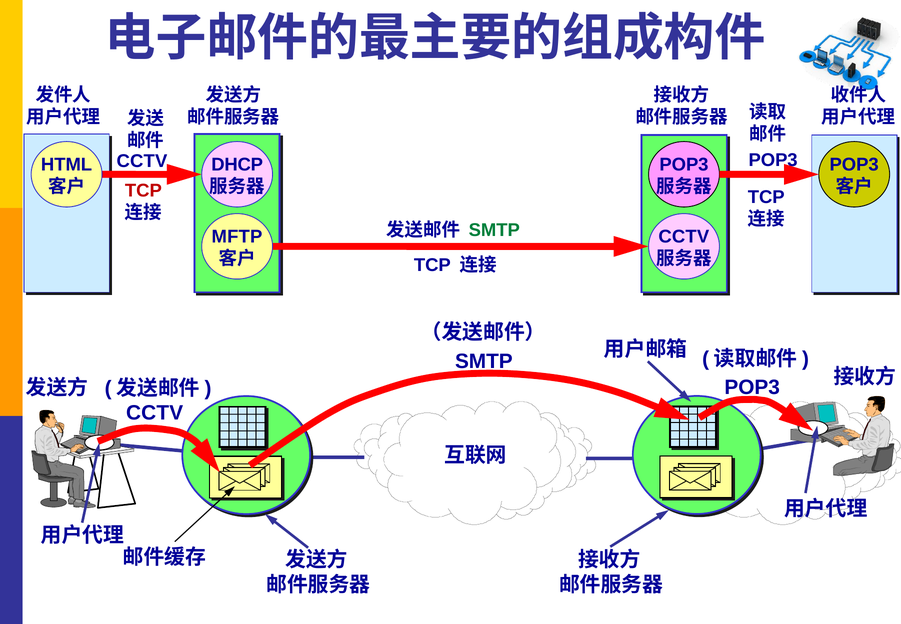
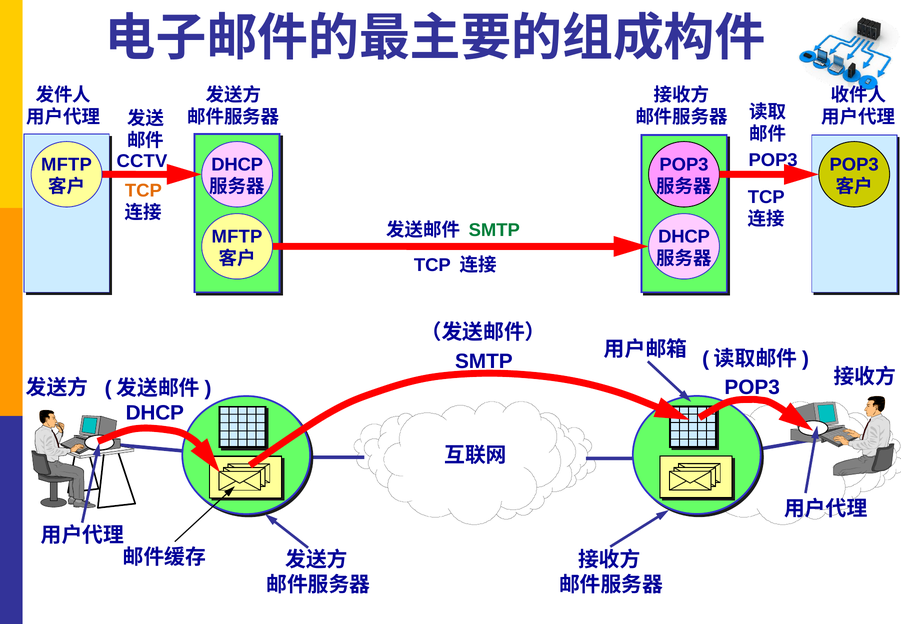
HTML at (67, 164): HTML -> MFTP
TCP at (143, 191) colour: red -> orange
CCTV at (684, 236): CCTV -> DHCP
CCTV at (155, 413): CCTV -> DHCP
